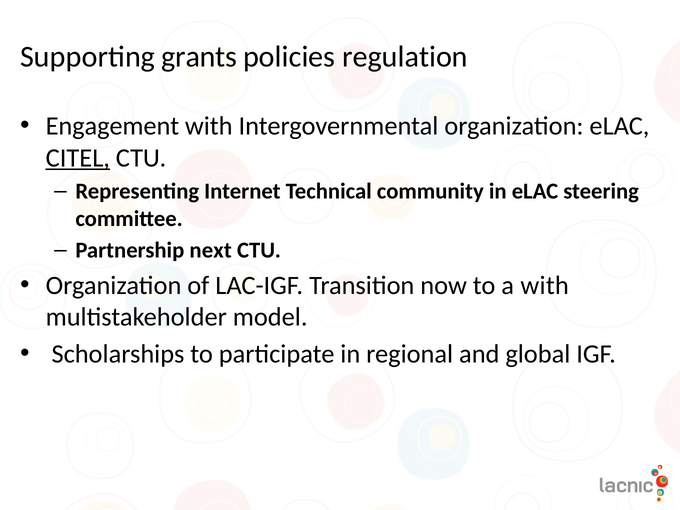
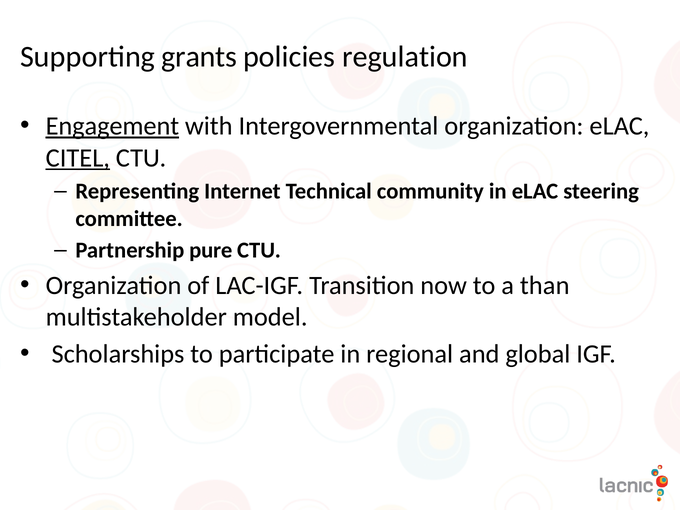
Engagement underline: none -> present
next: next -> pure
a with: with -> than
